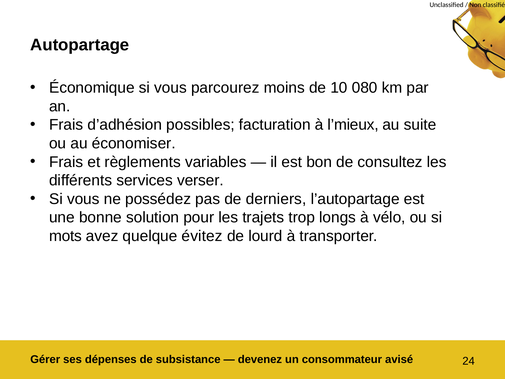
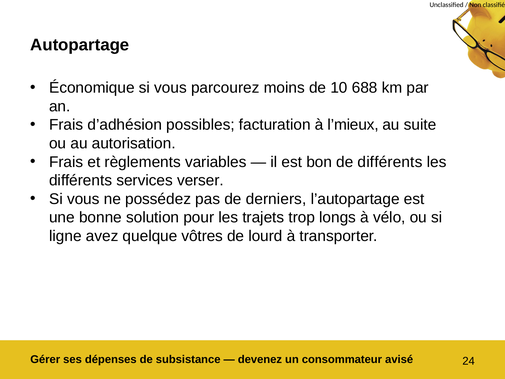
080: 080 -> 688
économiser: économiser -> autorisation
de consultez: consultez -> différents
mots: mots -> ligne
évitez: évitez -> vôtres
